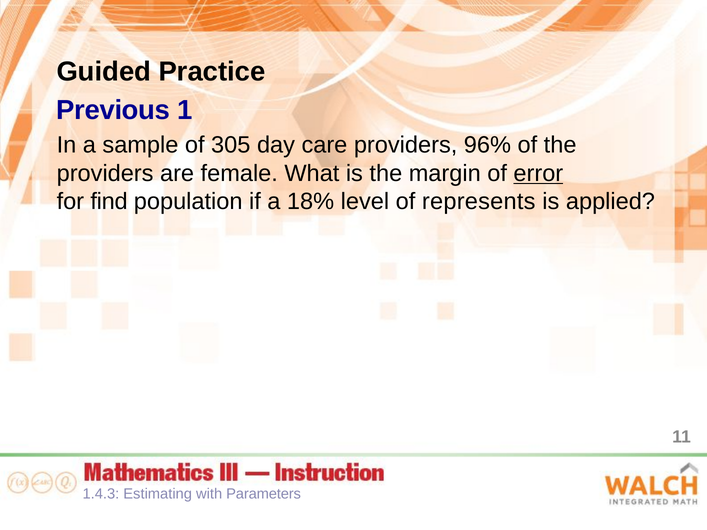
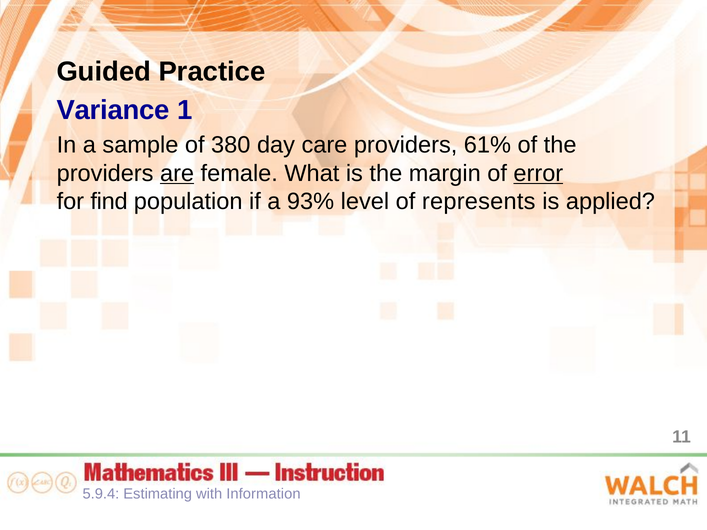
Previous: Previous -> Variance
305: 305 -> 380
96%: 96% -> 61%
are underline: none -> present
18%: 18% -> 93%
1.4.3: 1.4.3 -> 5.9.4
Parameters: Parameters -> Information
